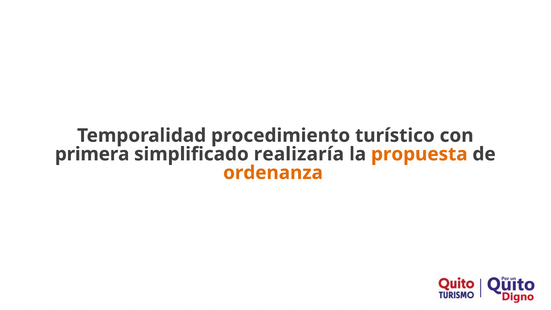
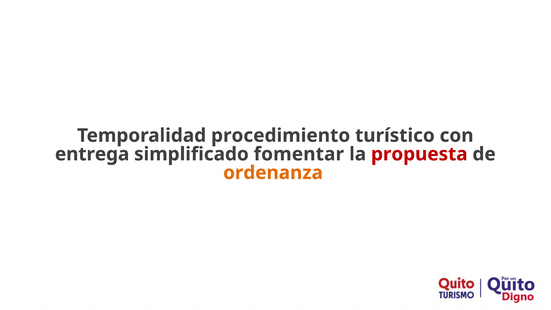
primera: primera -> entrega
realizaría: realizaría -> fomentar
propuesta colour: orange -> red
